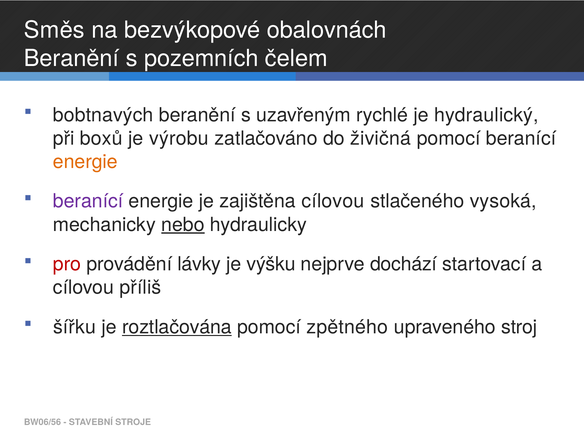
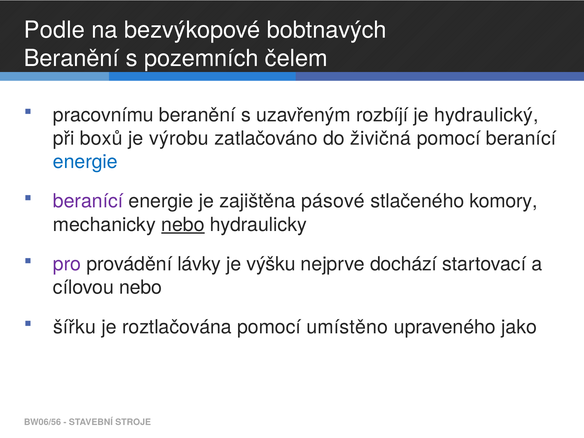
Směs: Směs -> Podle
obalovnách: obalovnách -> bobtnavých
bobtnavých: bobtnavých -> pracovnímu
rychlé: rychlé -> rozbíjí
energie at (85, 162) colour: orange -> blue
zajištěna cílovou: cílovou -> pásové
vysoká: vysoká -> komory
pro colour: red -> purple
cílovou příliš: příliš -> nebo
roztlačována underline: present -> none
zpětného: zpětného -> umístěno
stroj: stroj -> jako
